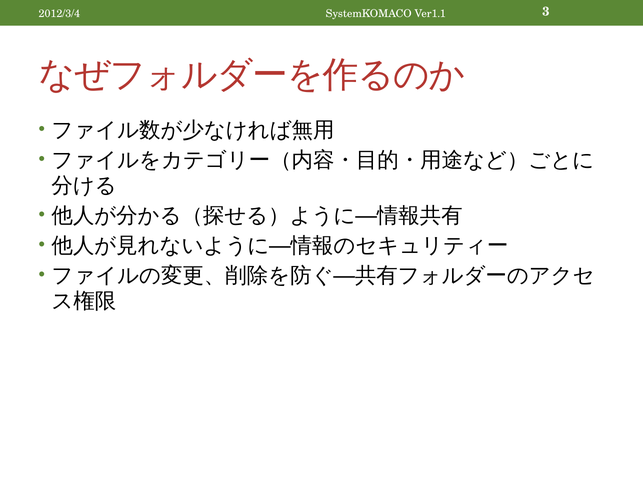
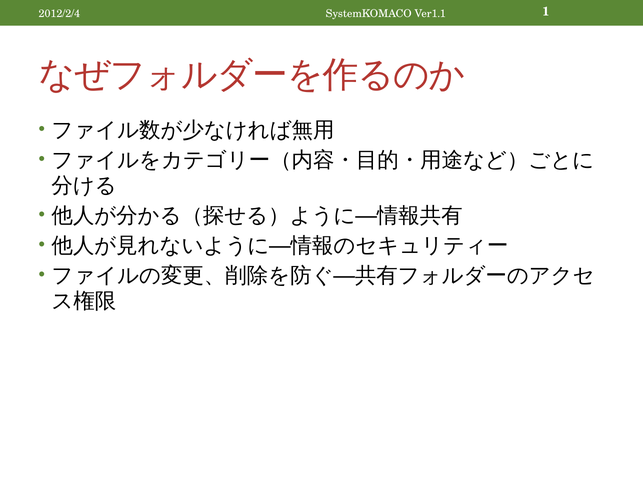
2012/3/4: 2012/3/4 -> 2012/2/4
3: 3 -> 1
